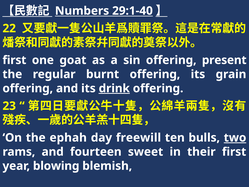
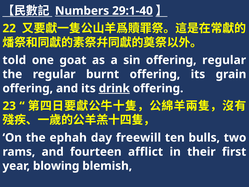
first at (14, 60): first -> told
offering present: present -> regular
two underline: present -> none
sweet: sweet -> afflict
